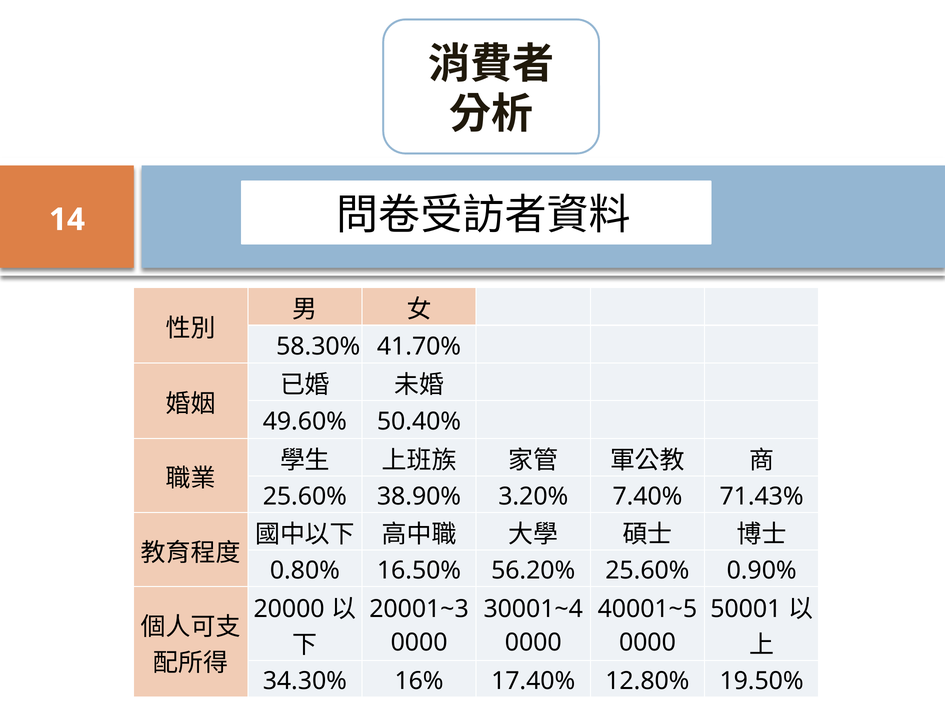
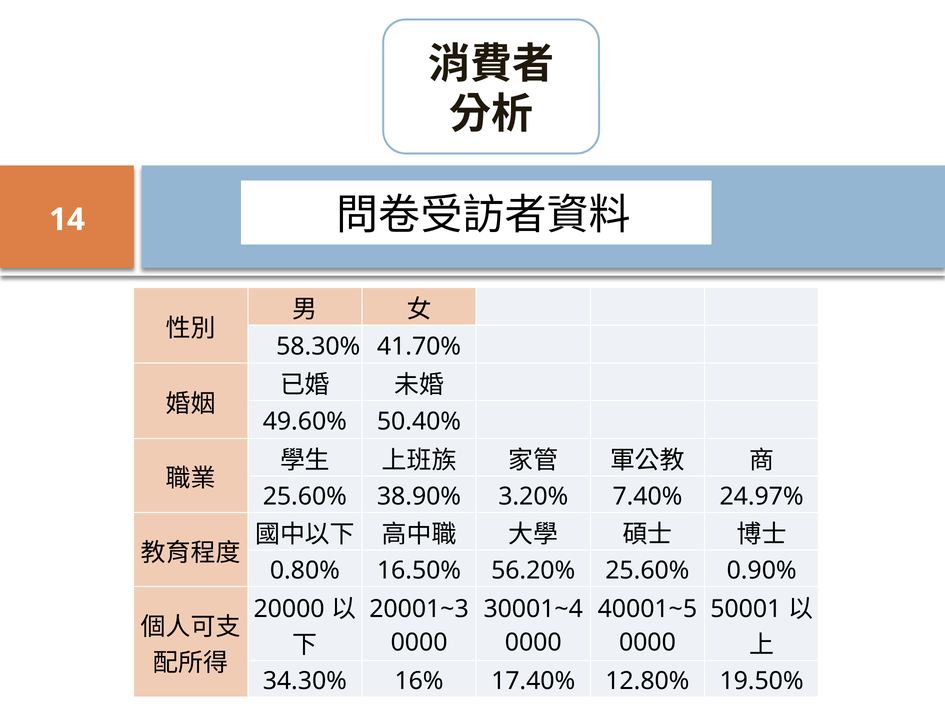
71.43%: 71.43% -> 24.97%
